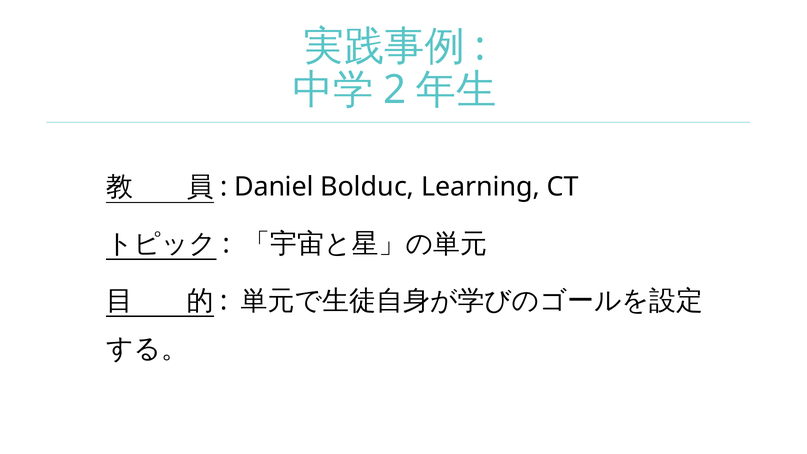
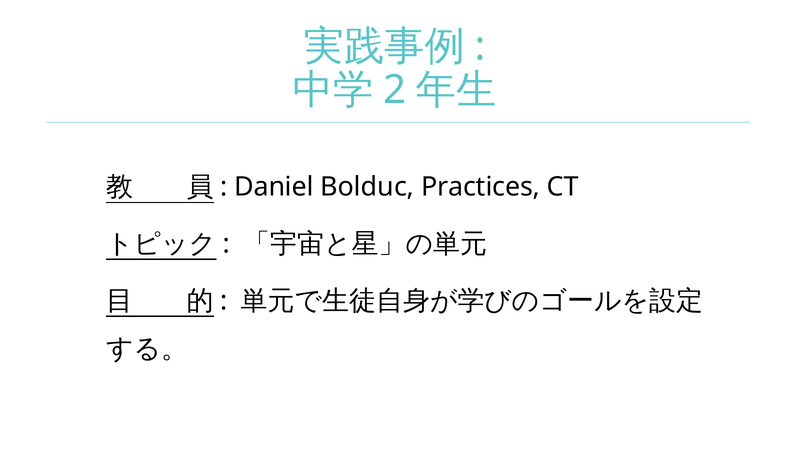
Learning: Learning -> Practices
